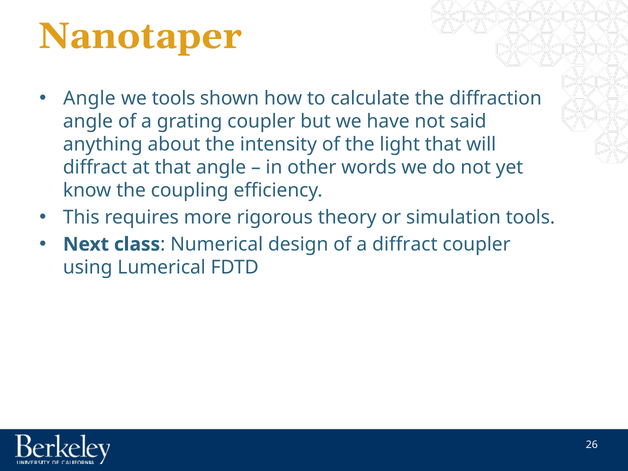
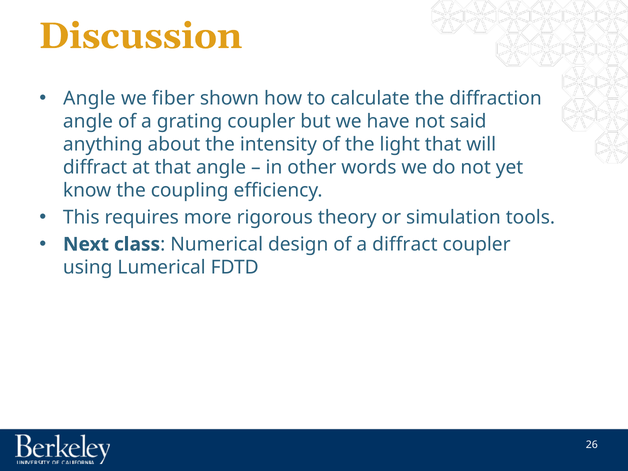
Nanotaper: Nanotaper -> Discussion
we tools: tools -> fiber
